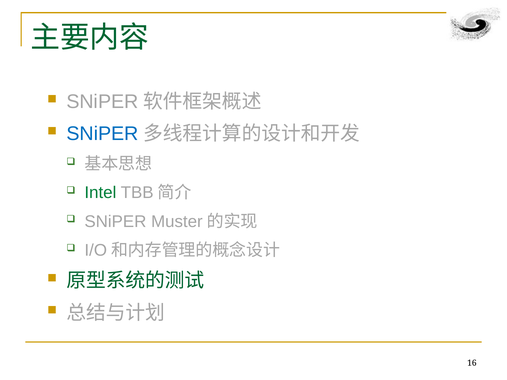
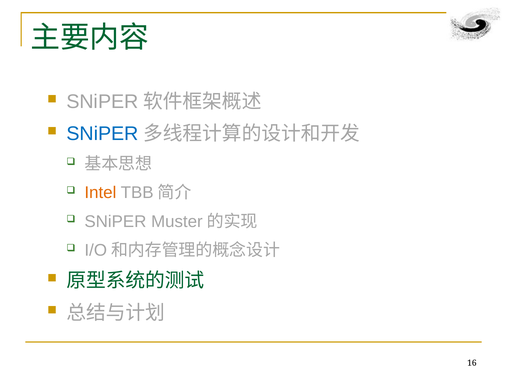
Intel colour: green -> orange
